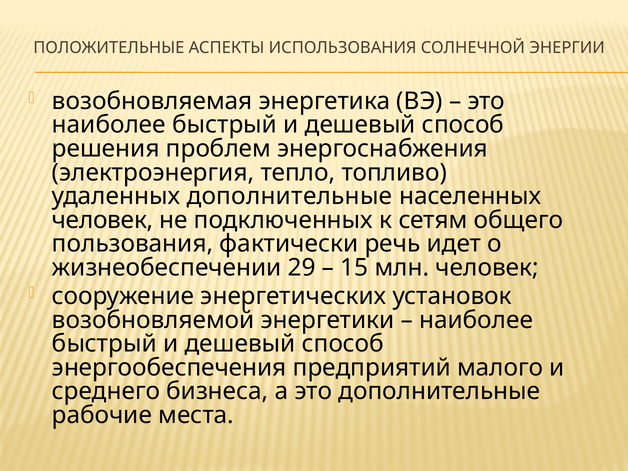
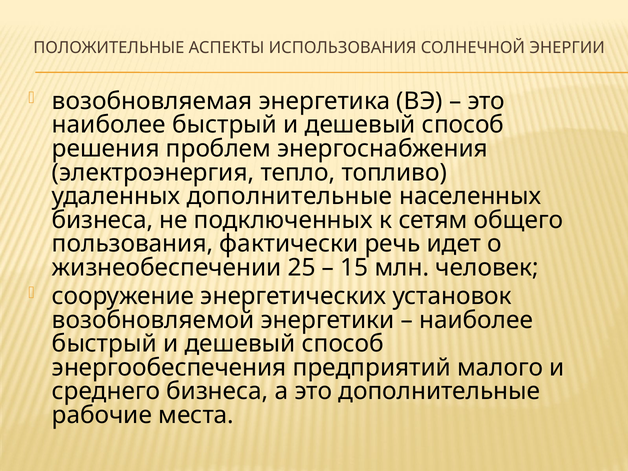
человек at (103, 220): человек -> бизнеса
29: 29 -> 25
